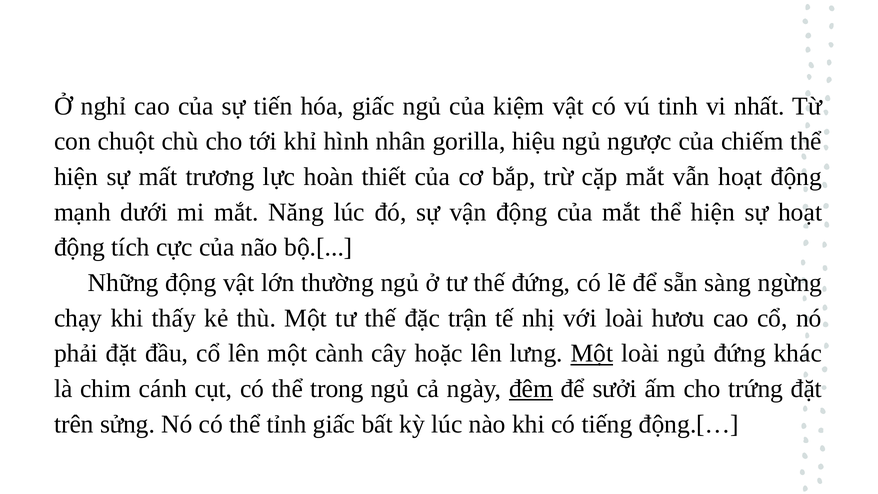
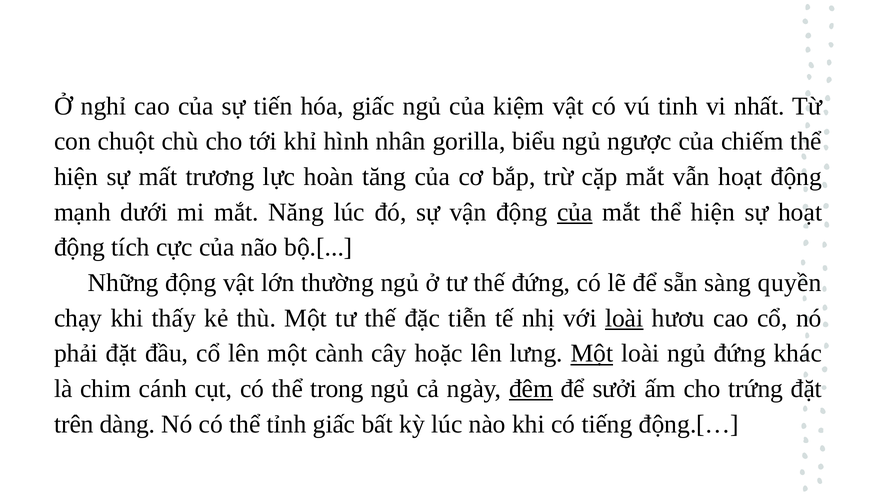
hiệu: hiệu -> biểu
thiết: thiết -> tăng
của at (575, 212) underline: none -> present
ngừng: ngừng -> quyền
trận: trận -> tiễn
loài at (624, 318) underline: none -> present
sửng: sửng -> dàng
